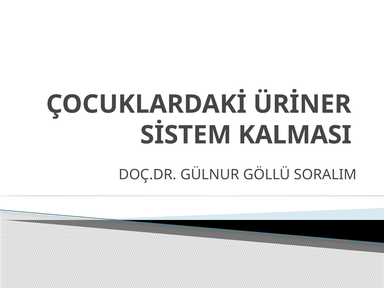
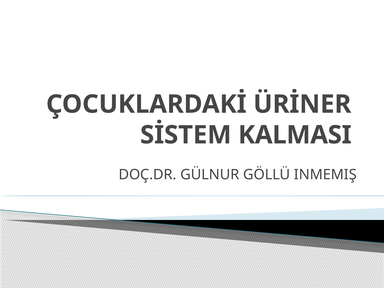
SORALIM: SORALIM -> INMEMIŞ
